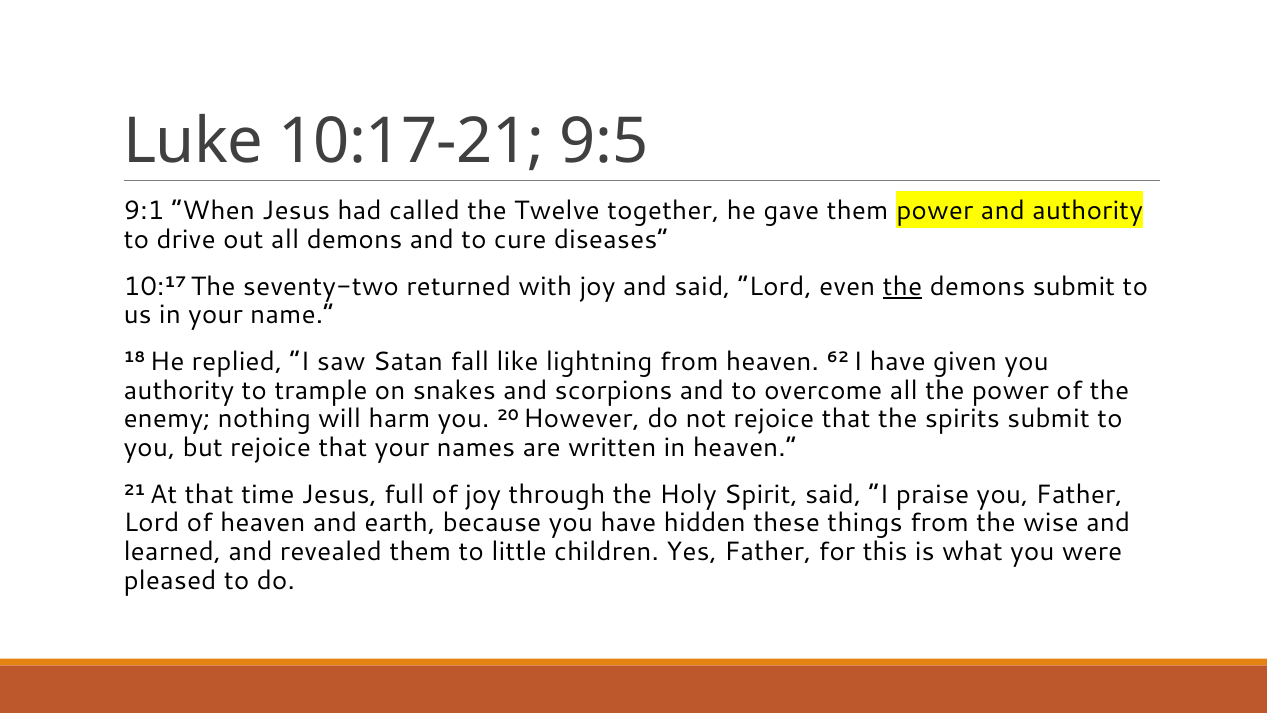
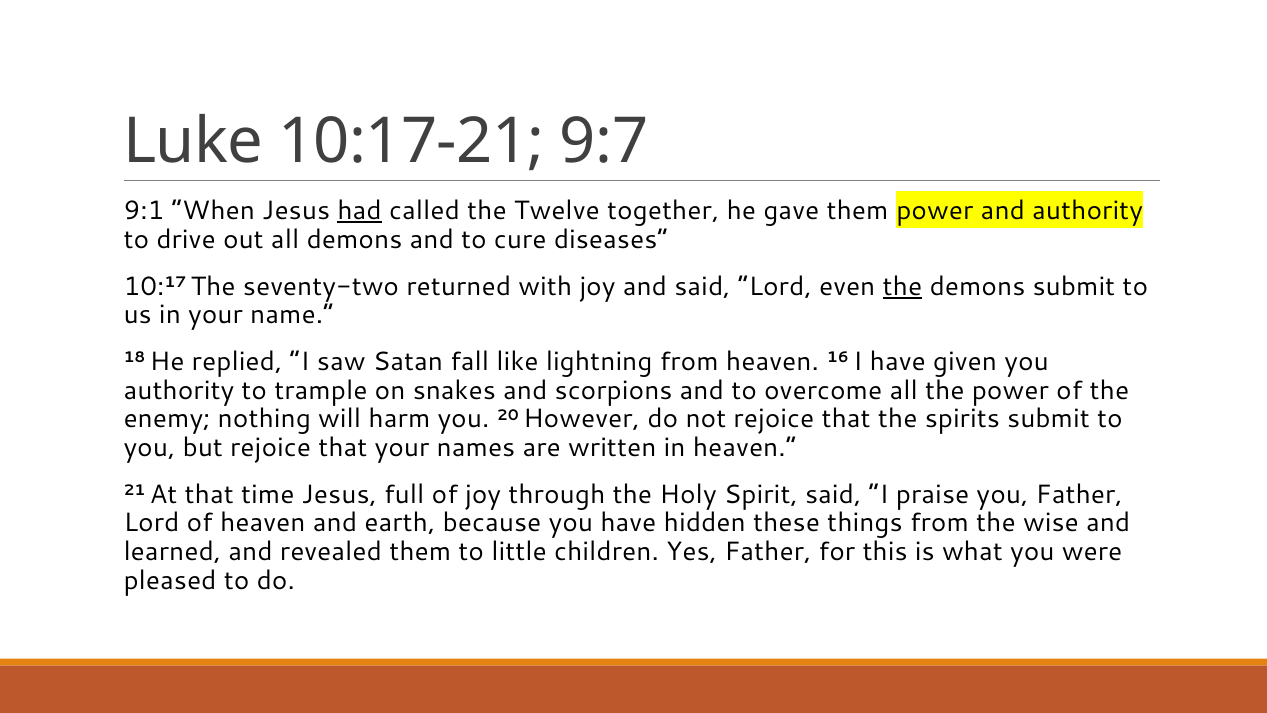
9:5: 9:5 -> 9:7
had underline: none -> present
62: 62 -> 16
